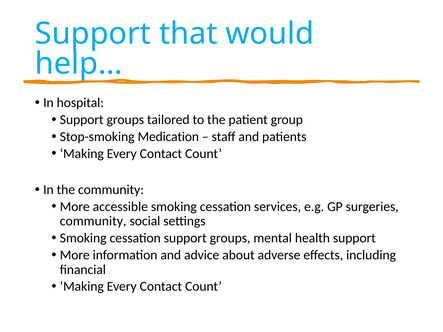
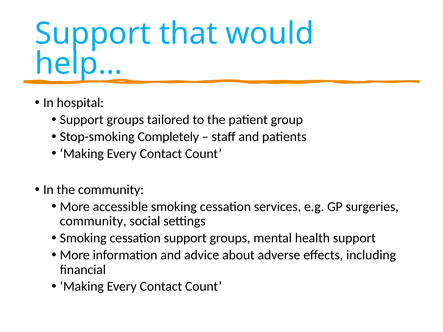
Medication: Medication -> Completely
